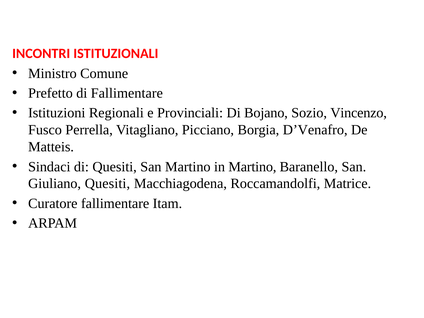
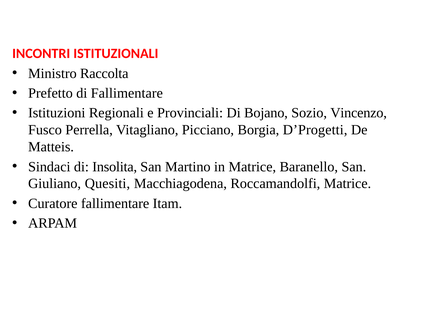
Comune: Comune -> Raccolta
D’Venafro: D’Venafro -> D’Progetti
di Quesiti: Quesiti -> Insolita
in Martino: Martino -> Matrice
